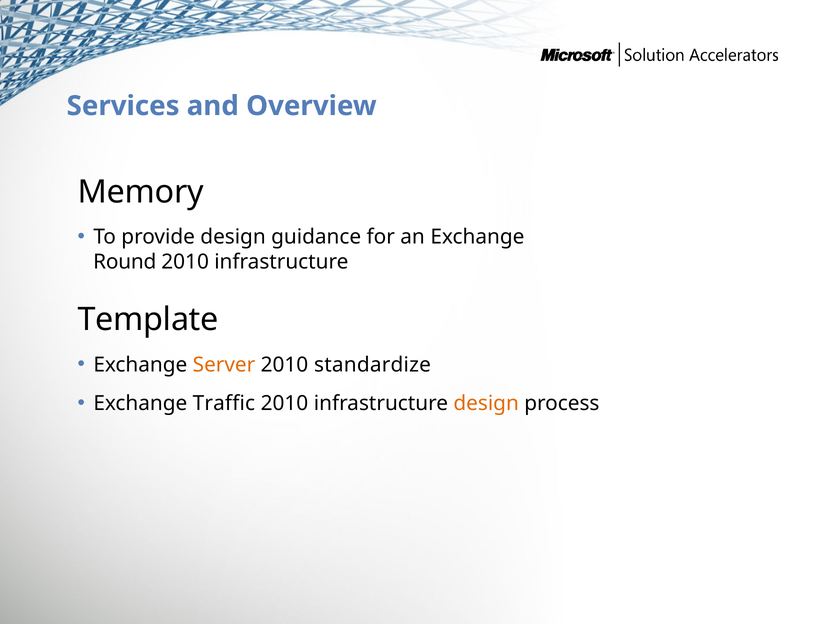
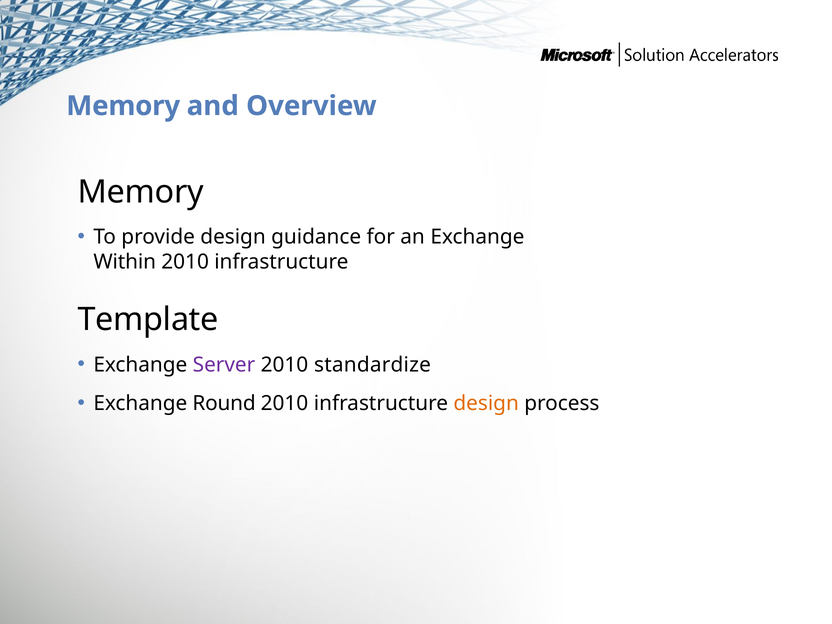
Services at (123, 106): Services -> Memory
Round: Round -> Within
Server colour: orange -> purple
Traffic: Traffic -> Round
